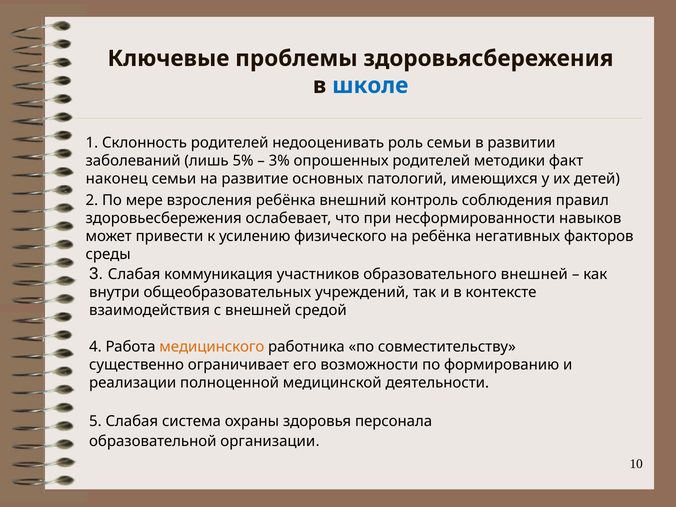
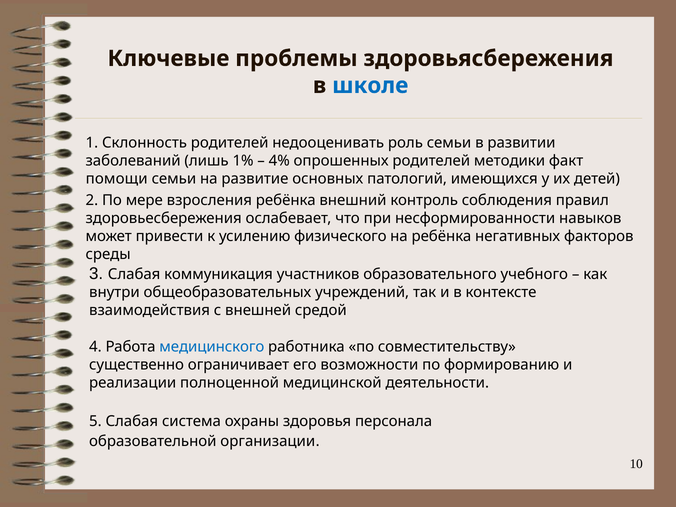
5%: 5% -> 1%
3%: 3% -> 4%
наконец: наконец -> помощи
образовательного внешней: внешней -> учебного
медицинского colour: orange -> blue
